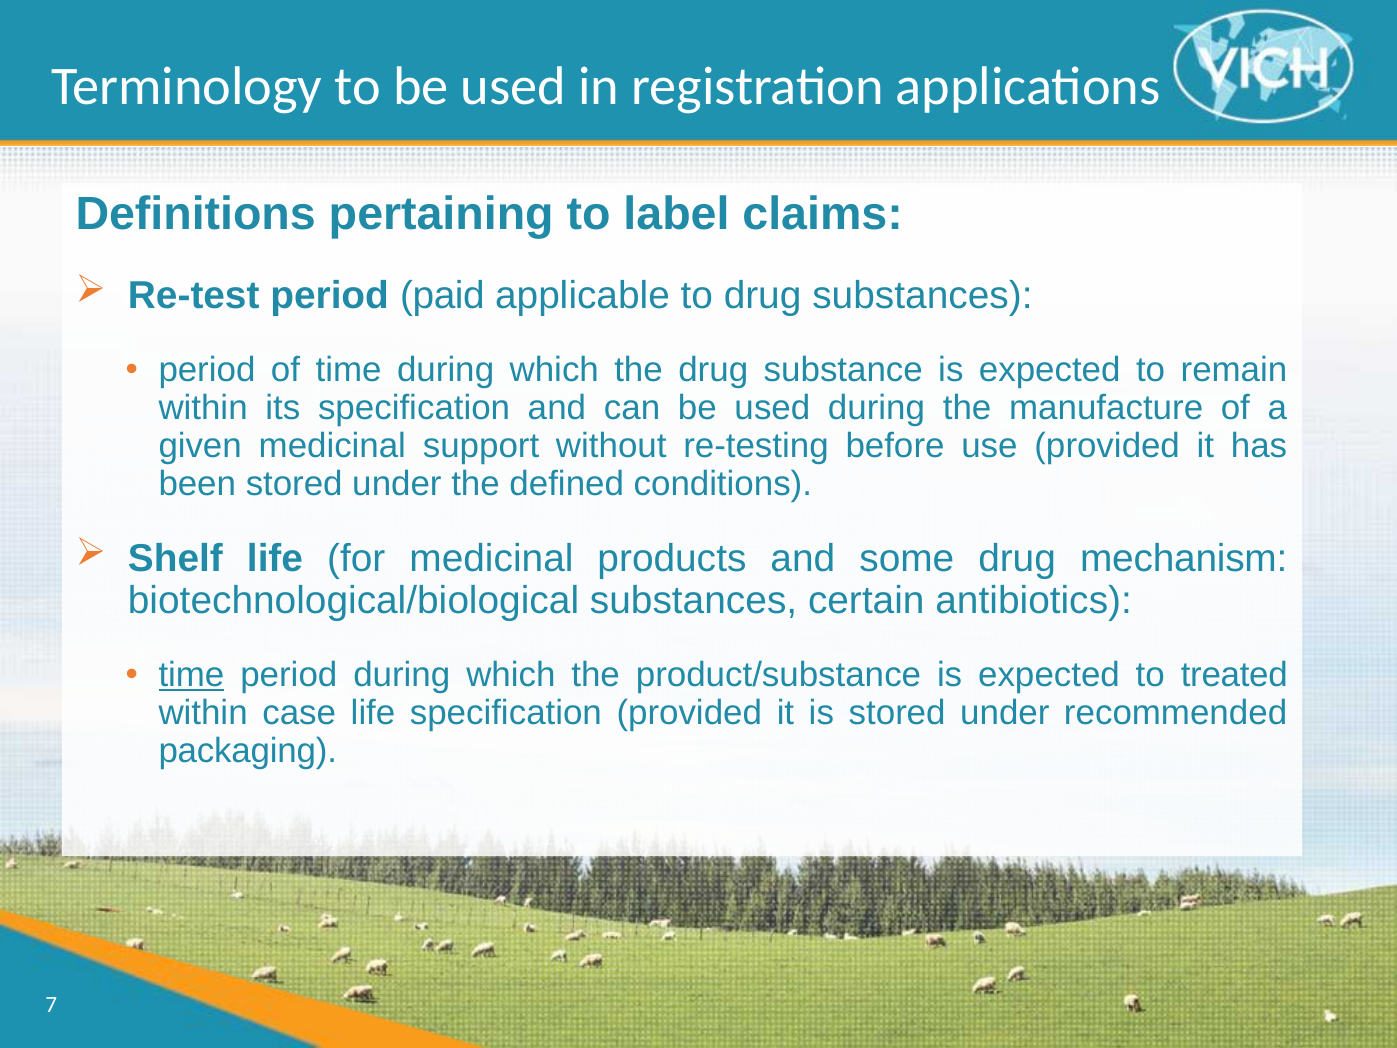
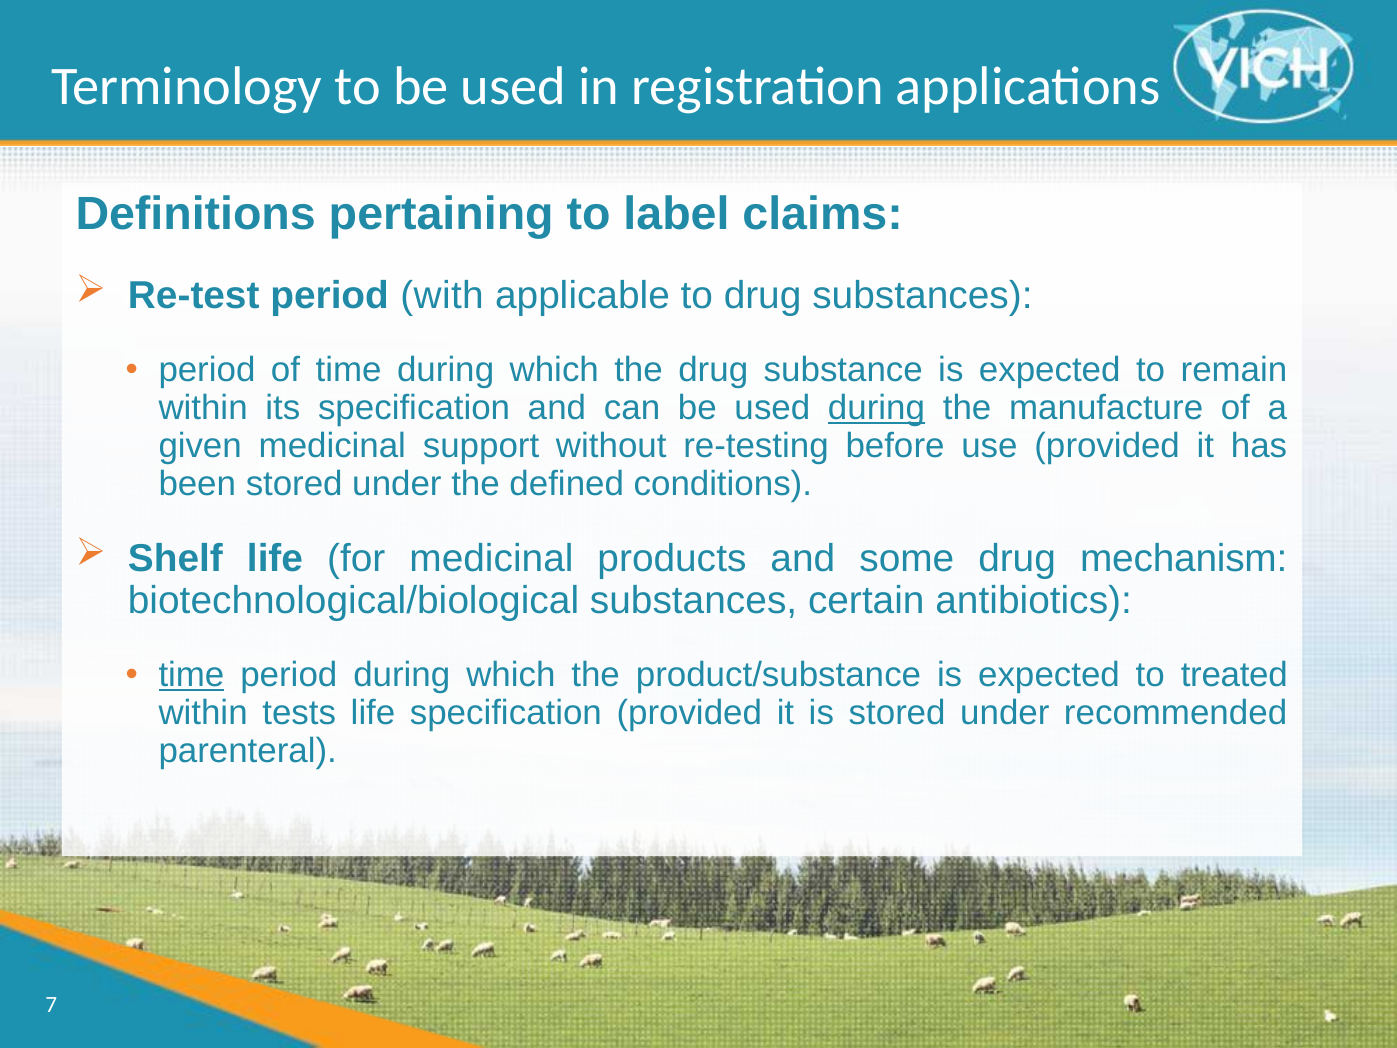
paid: paid -> with
during at (877, 408) underline: none -> present
case: case -> tests
packaging: packaging -> parenteral
